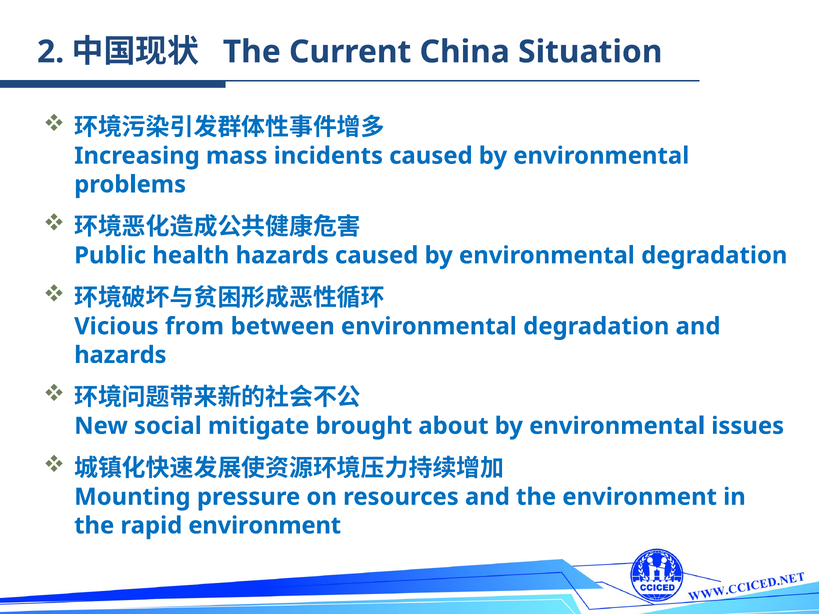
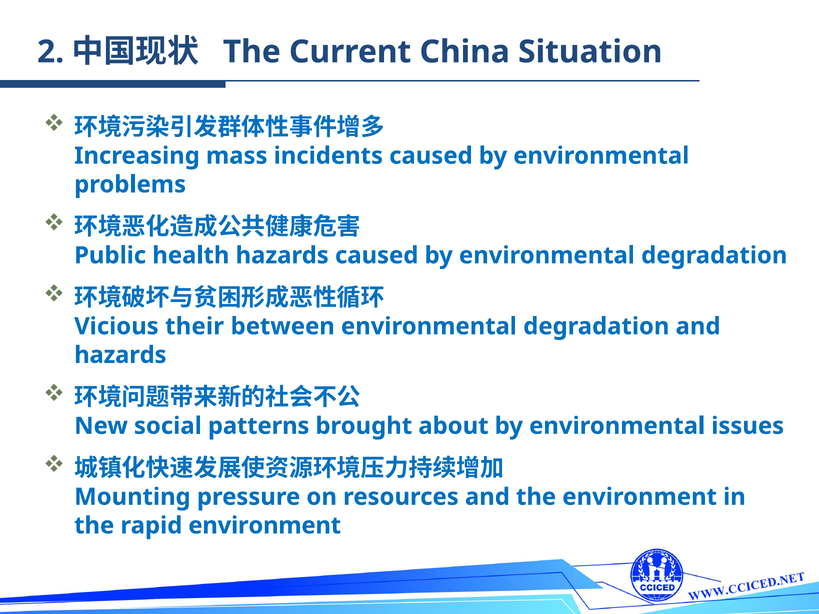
from: from -> their
mitigate: mitigate -> patterns
